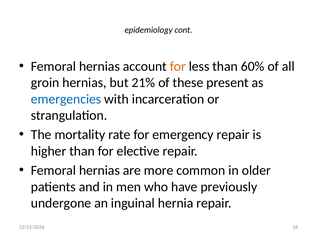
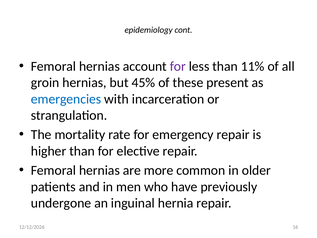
for at (178, 66) colour: orange -> purple
60%: 60% -> 11%
21%: 21% -> 45%
